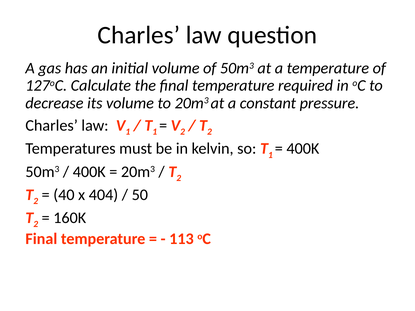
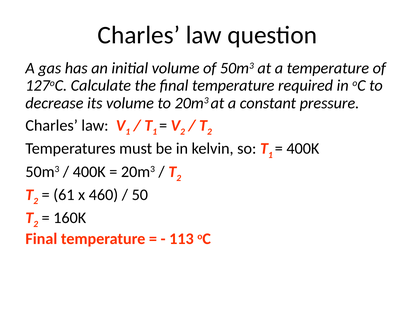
40: 40 -> 61
404: 404 -> 460
